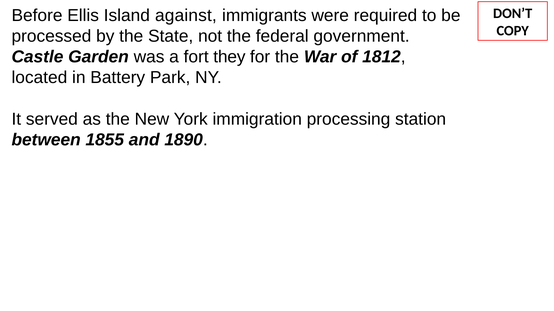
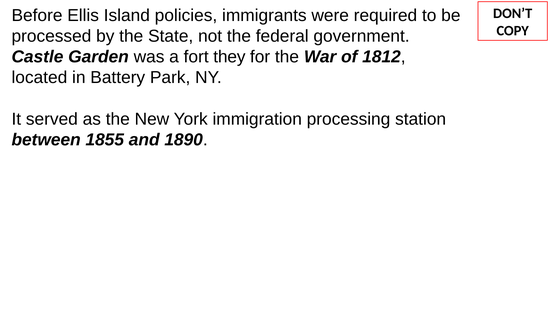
against: against -> policies
